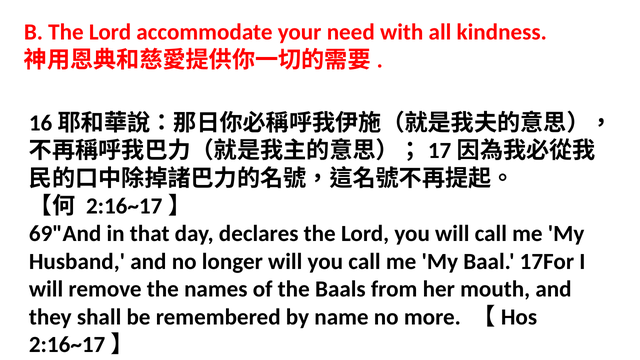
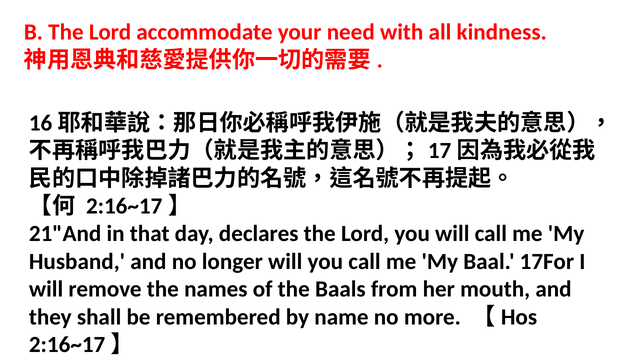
69"And: 69"And -> 21"And
